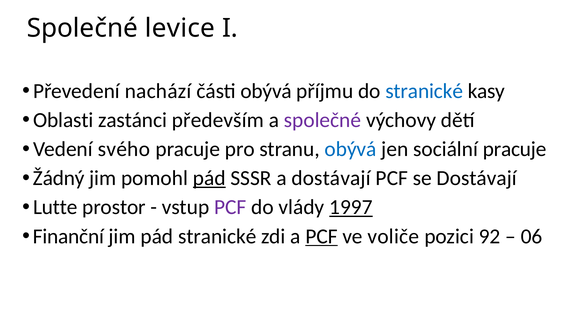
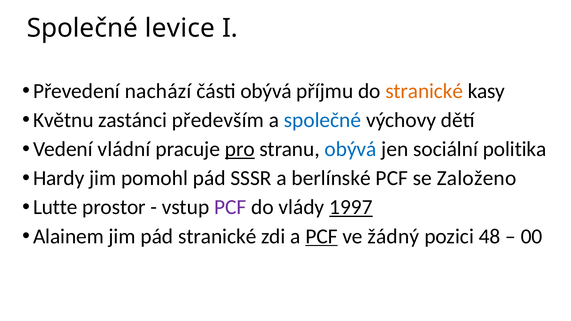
stranické at (424, 91) colour: blue -> orange
Oblasti: Oblasti -> Květnu
společné at (323, 120) colour: purple -> blue
svého: svého -> vládní
pro underline: none -> present
sociální pracuje: pracuje -> politika
Žádný: Žádný -> Hardy
pád at (209, 178) underline: present -> none
a dostávají: dostávají -> berlínské
se Dostávají: Dostávají -> Založeno
Finanční: Finanční -> Alainem
voliče: voliče -> žádný
92: 92 -> 48
06: 06 -> 00
